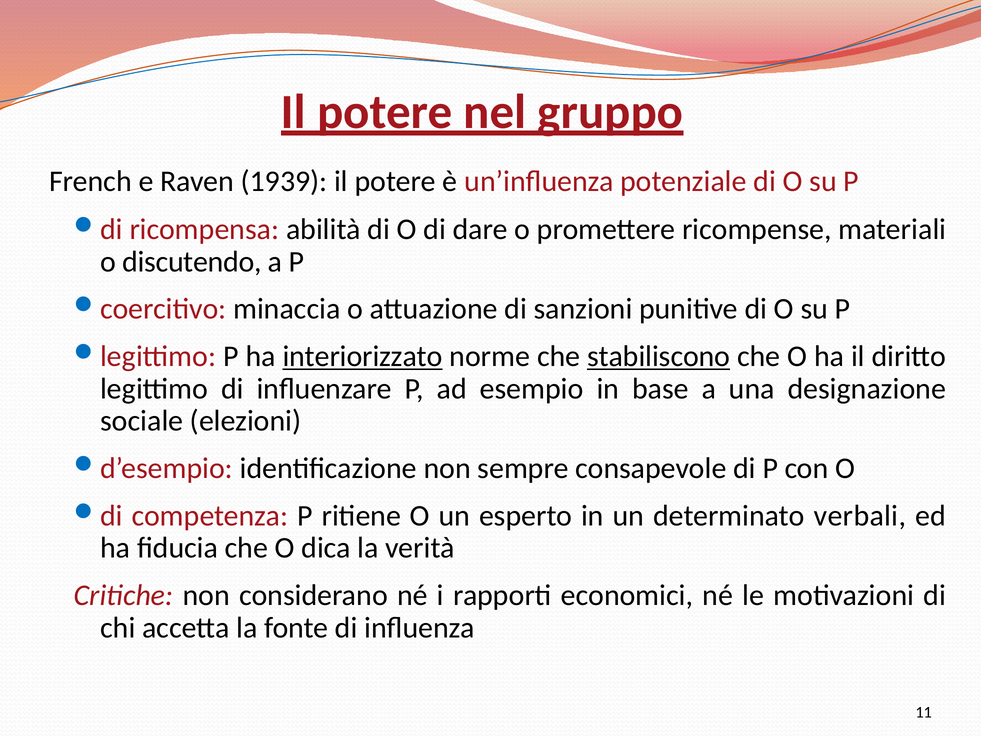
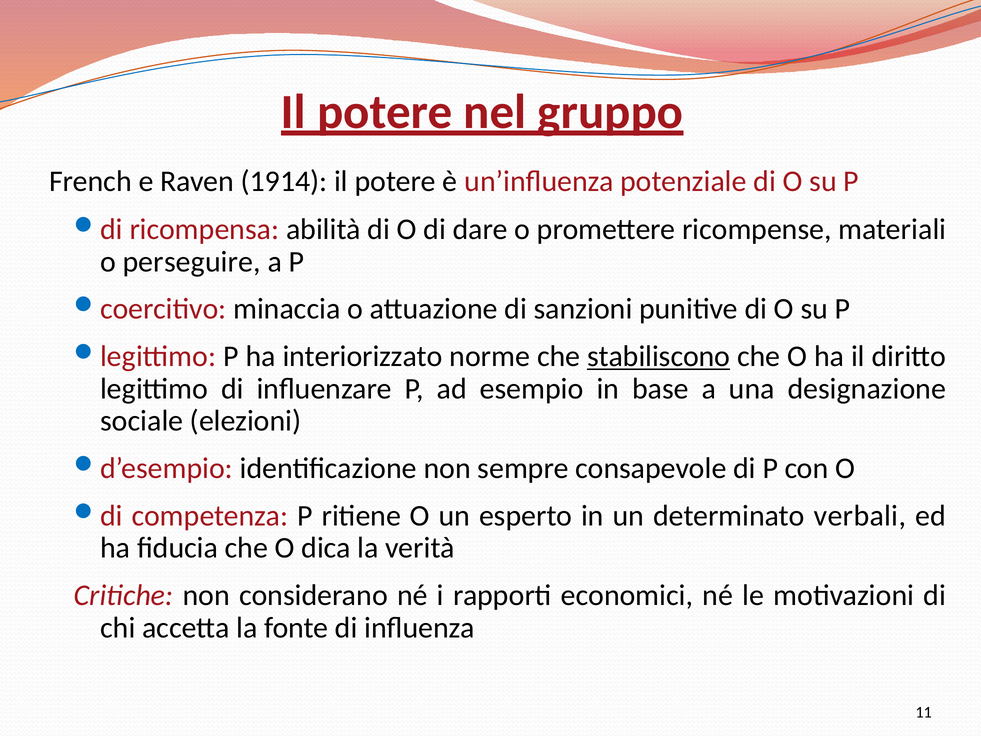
1939: 1939 -> 1914
discutendo: discutendo -> perseguire
interiorizzato underline: present -> none
